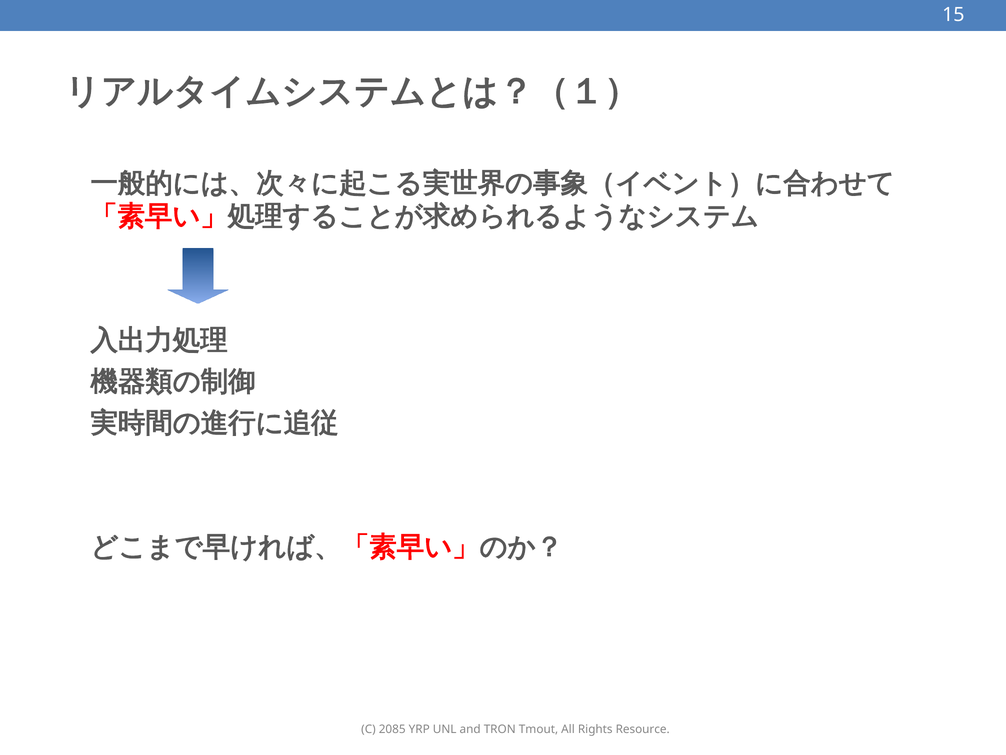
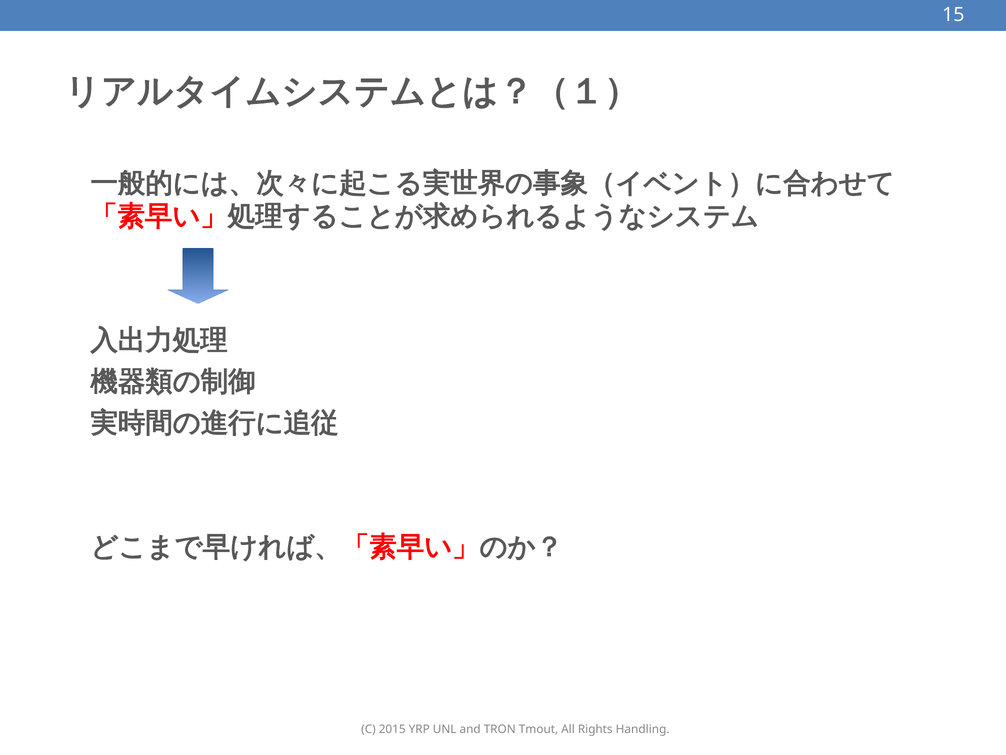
2085: 2085 -> 2015
Resource: Resource -> Handling
